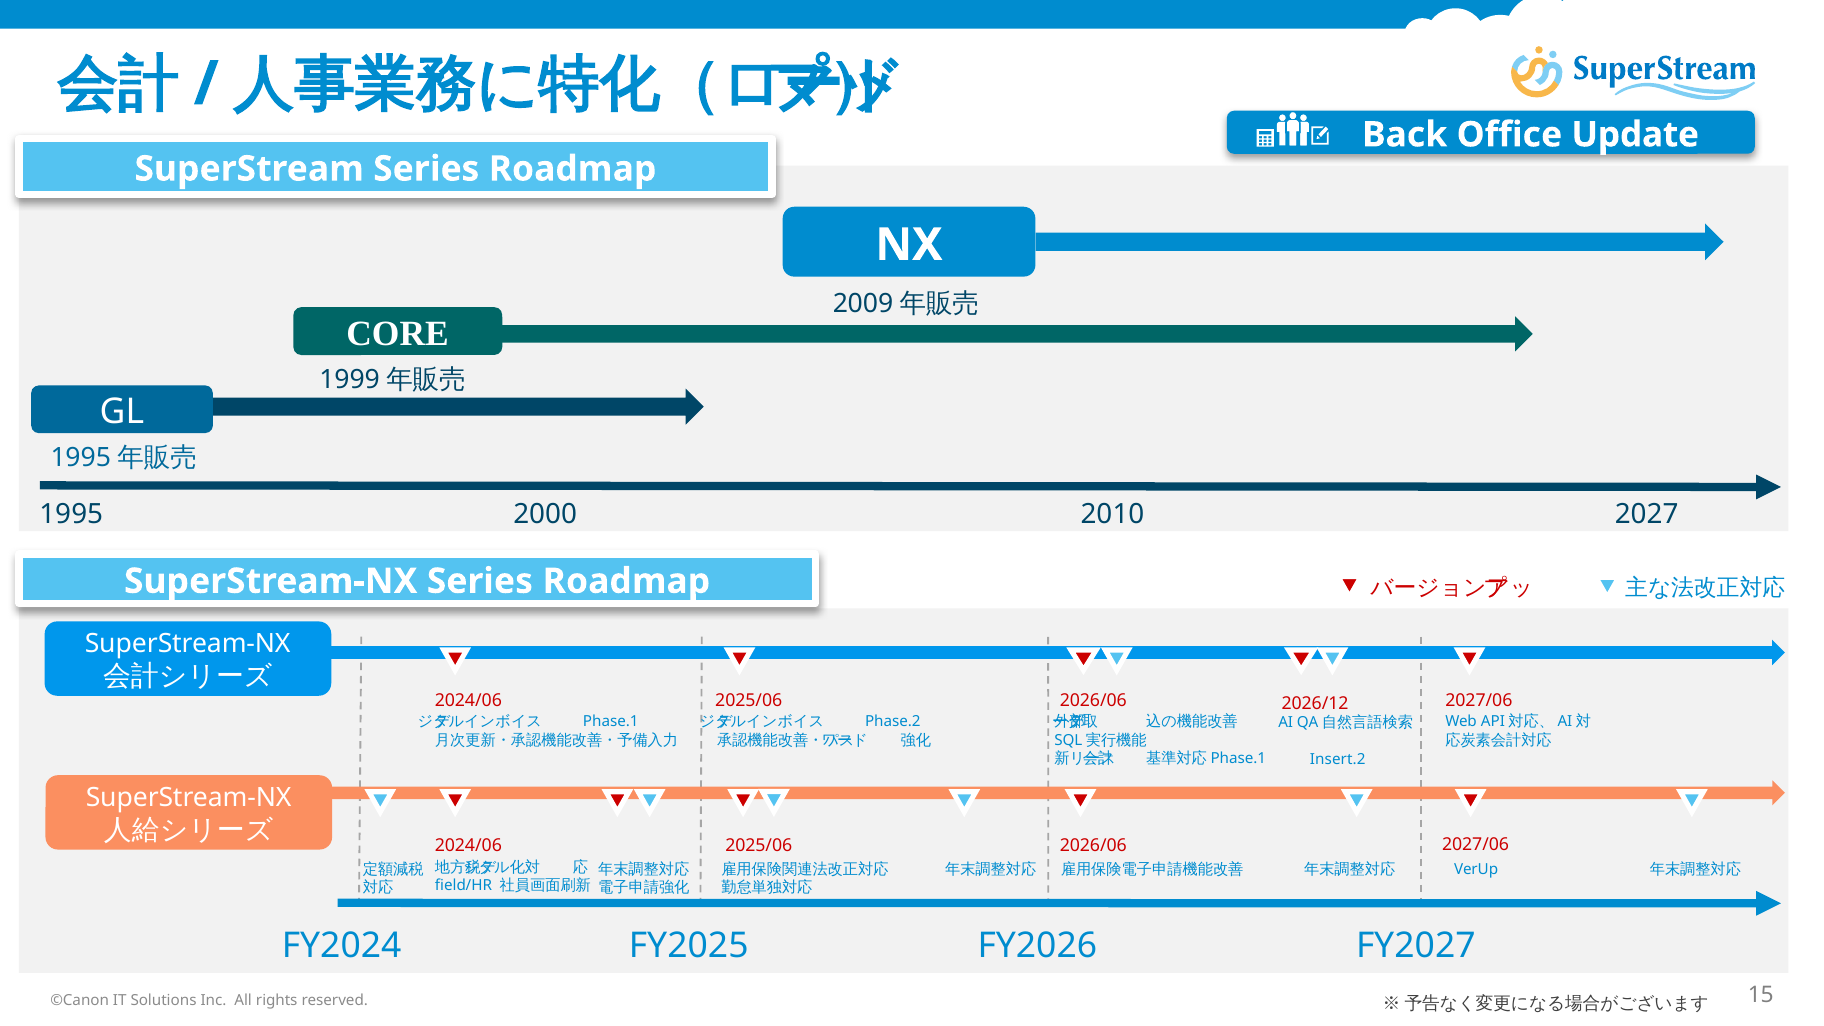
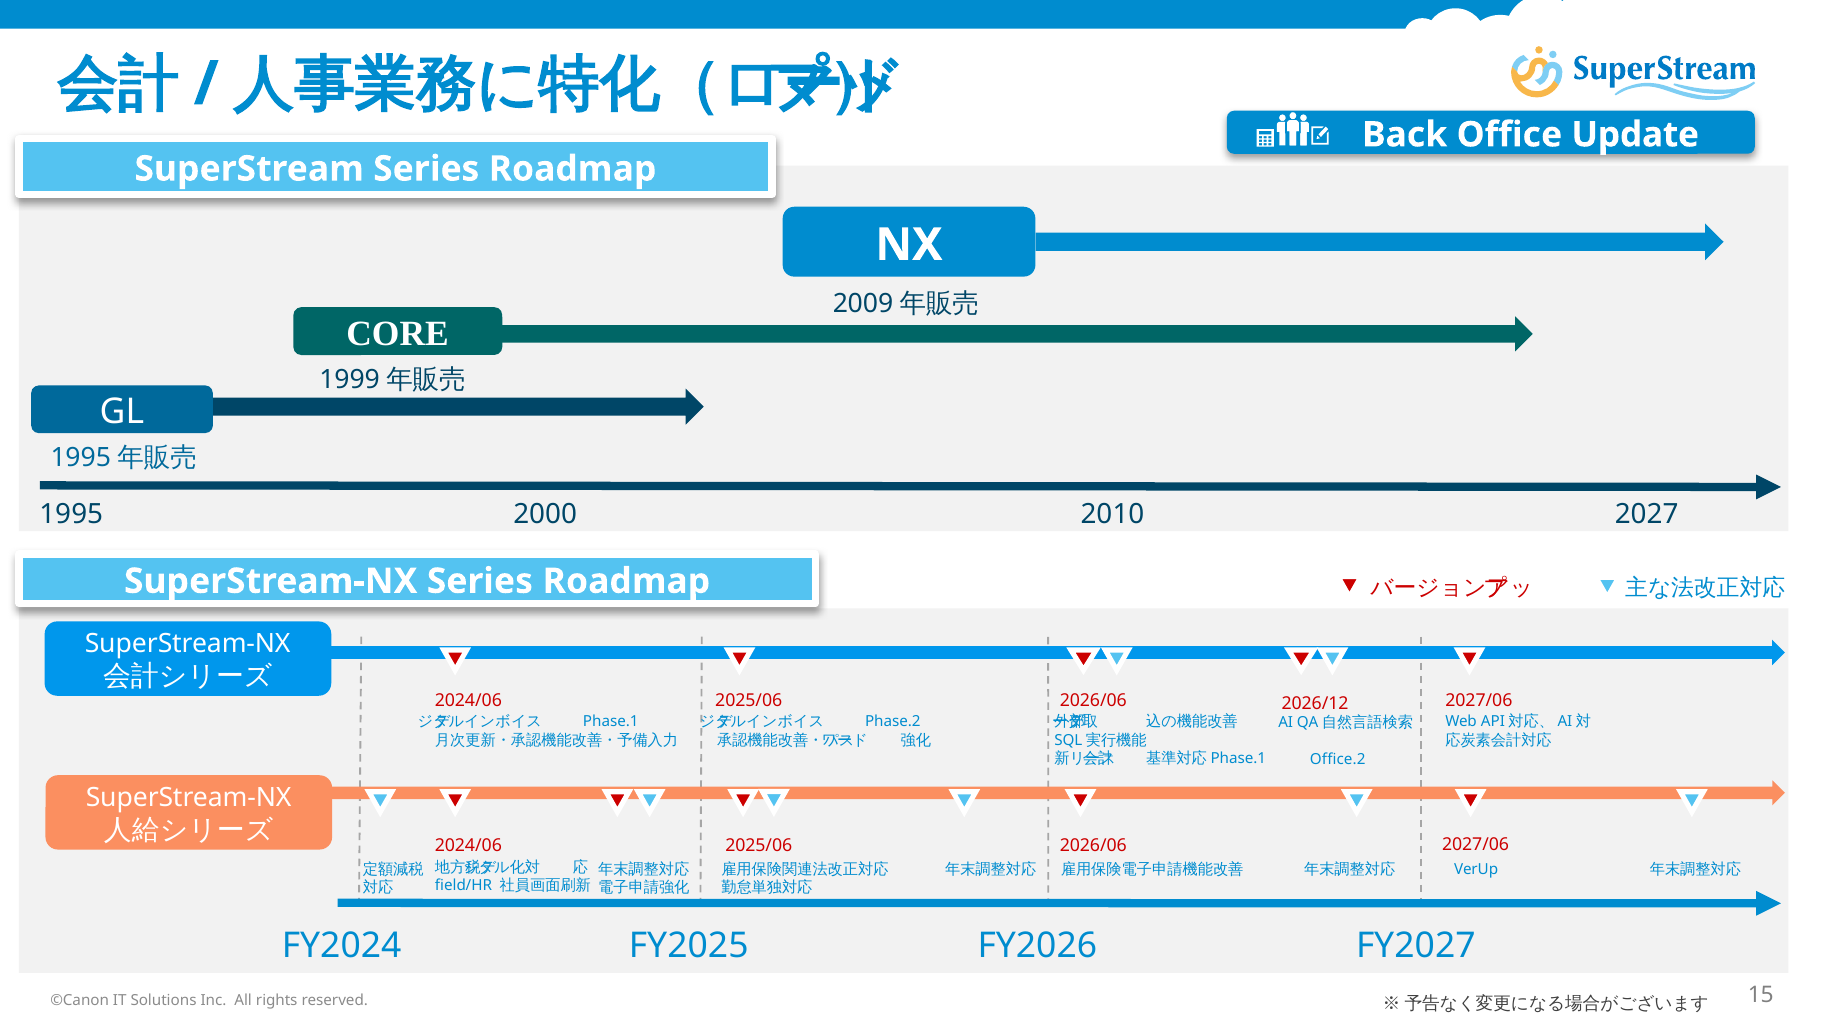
Insert.2: Insert.2 -> Office.2
